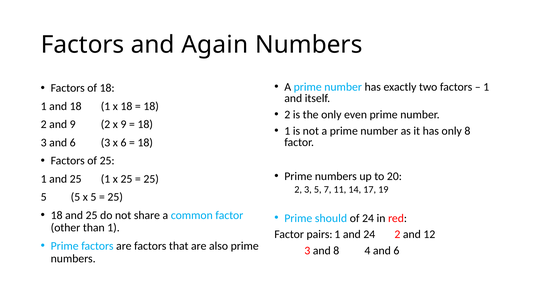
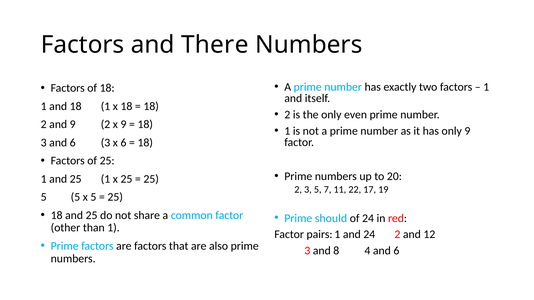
Again: Again -> There
only 8: 8 -> 9
14: 14 -> 22
